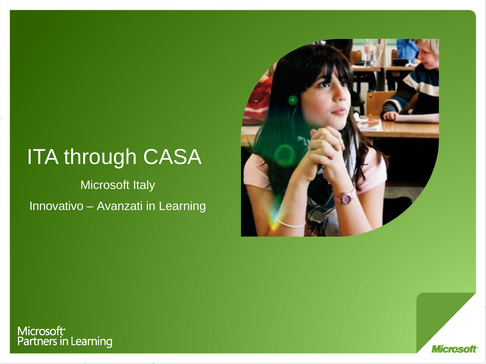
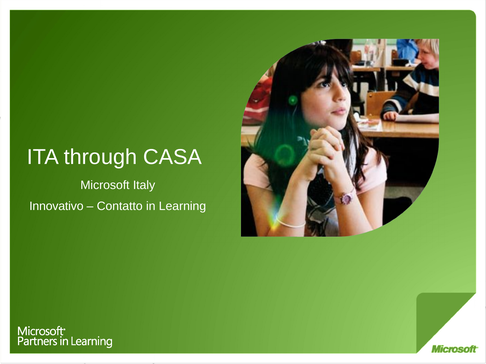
Avanzati: Avanzati -> Contatto
